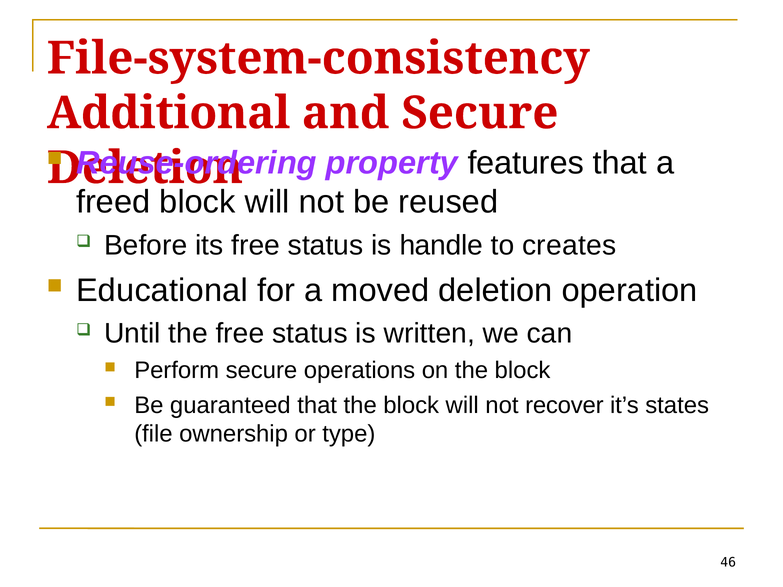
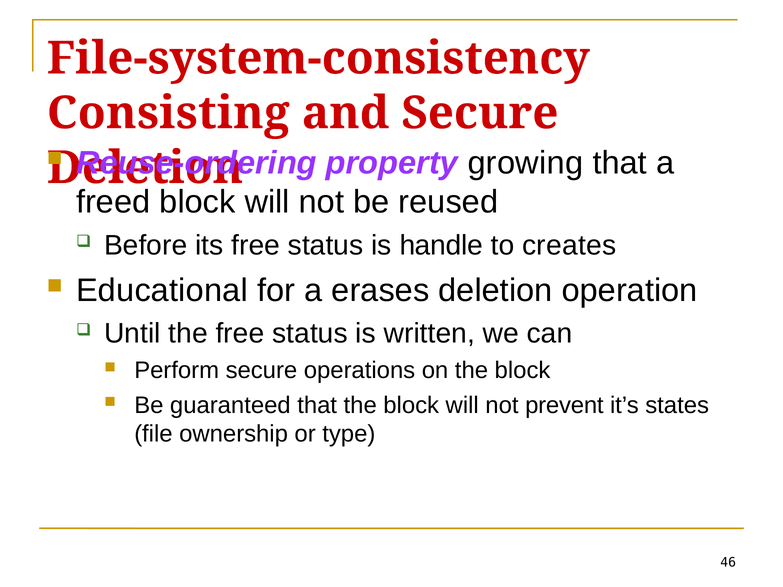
Additional: Additional -> Consisting
features: features -> growing
moved: moved -> erases
recover: recover -> prevent
